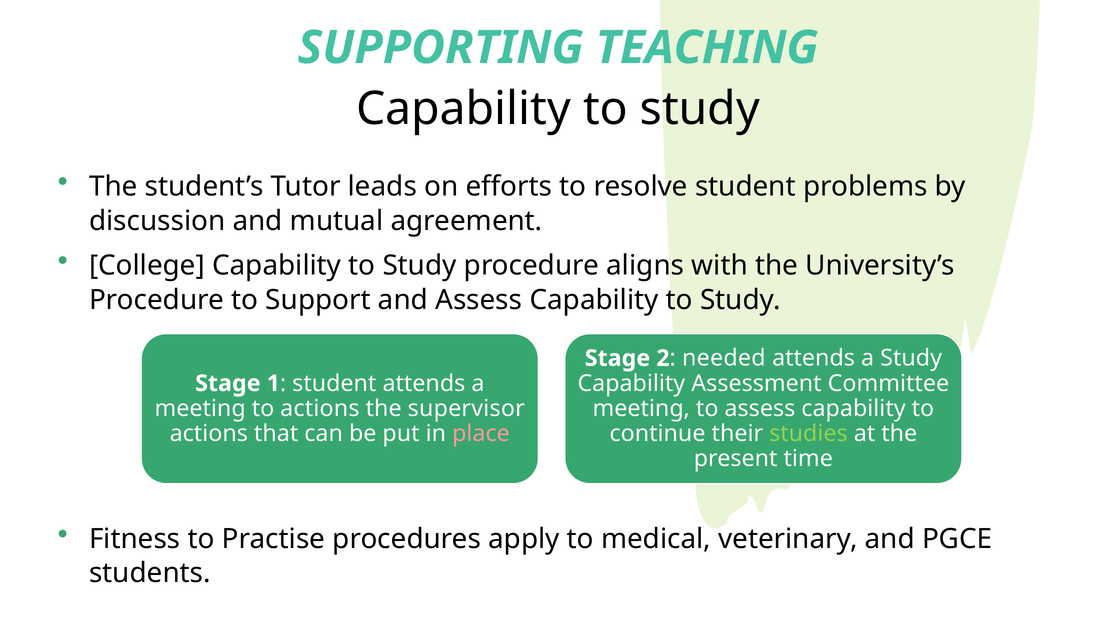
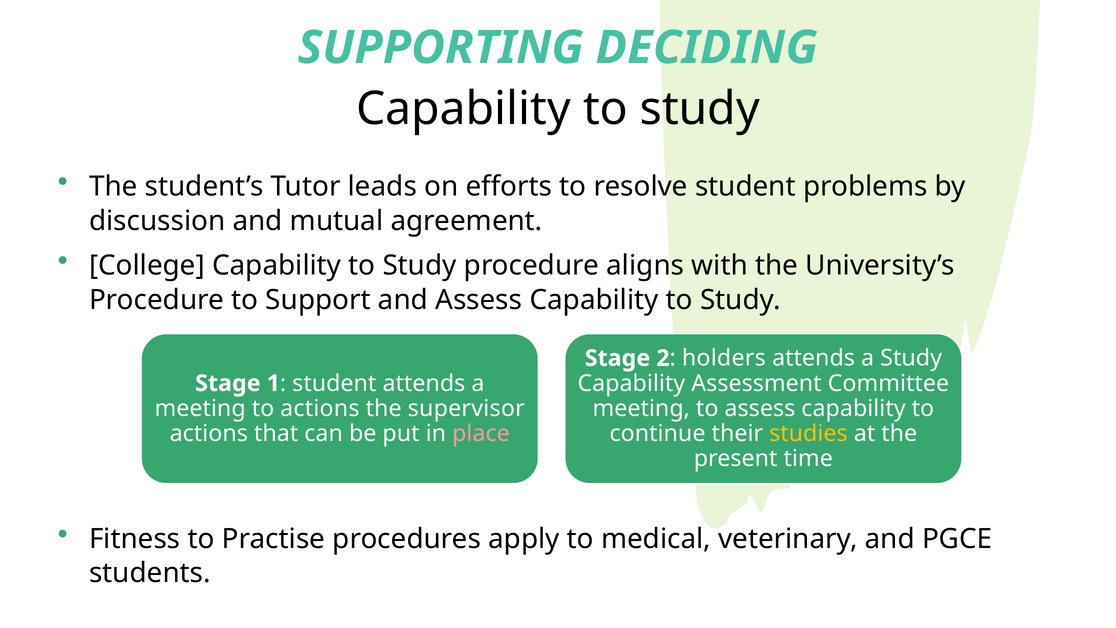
TEACHING: TEACHING -> DECIDING
needed: needed -> holders
studies colour: light green -> yellow
